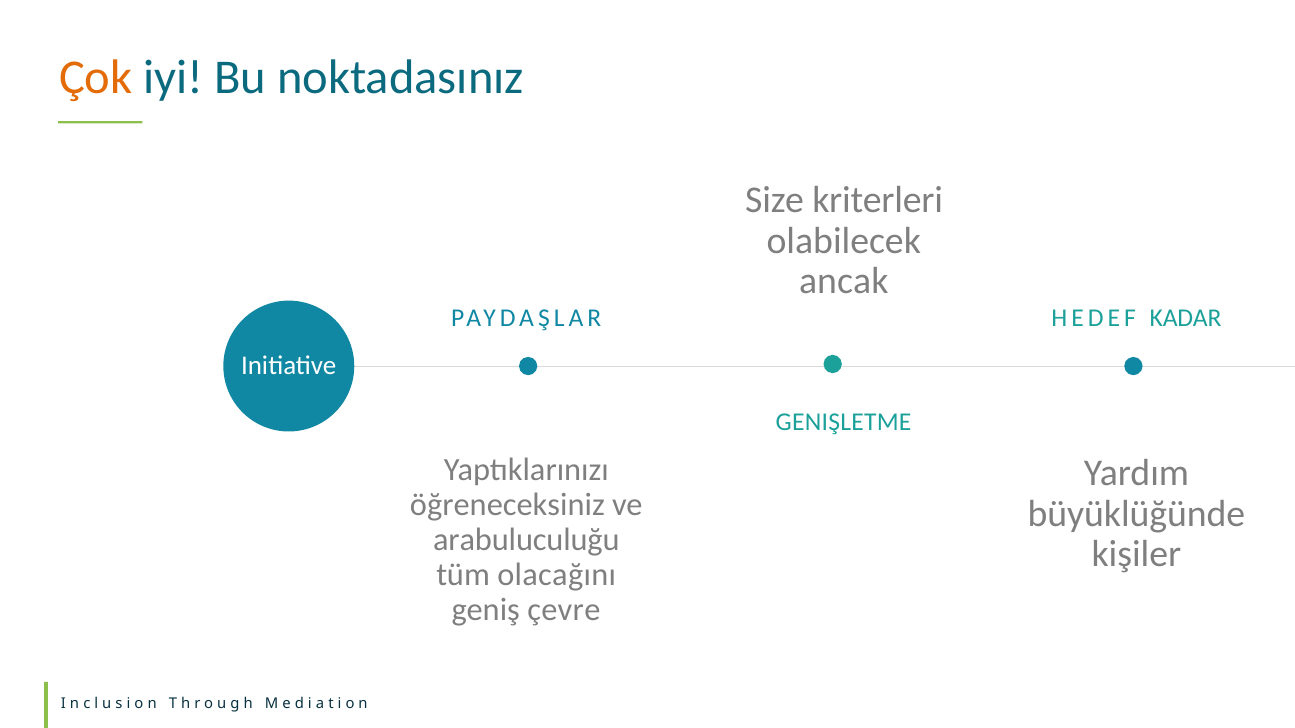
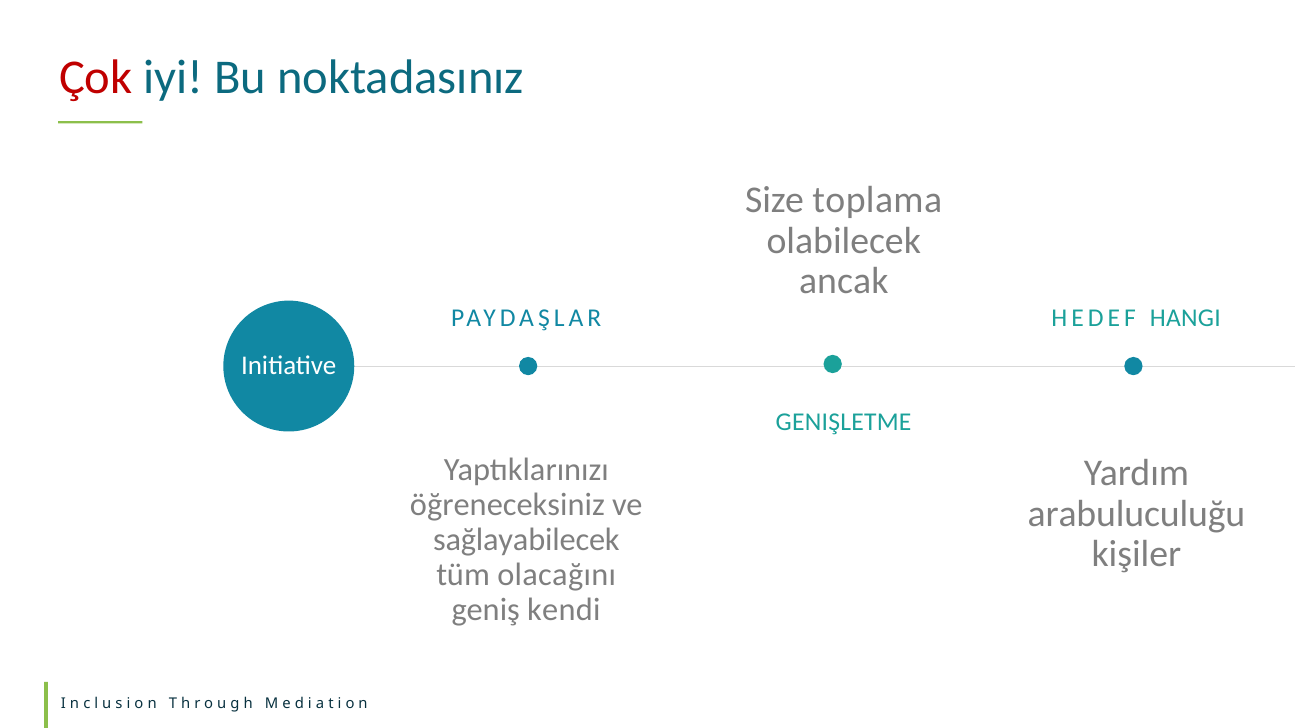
Çok colour: orange -> red
kriterleri: kriterleri -> toplama
KADAR: KADAR -> HANGI
büyüklüğünde: büyüklüğünde -> arabuluculuğu
arabuluculuğu: arabuluculuğu -> sağlayabilecek
çevre: çevre -> kendi
